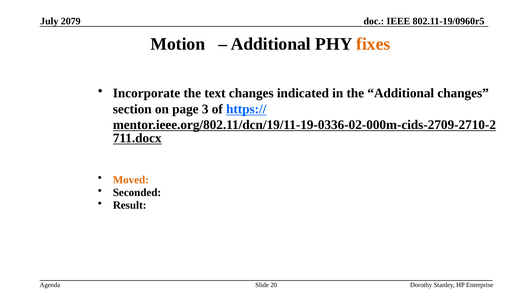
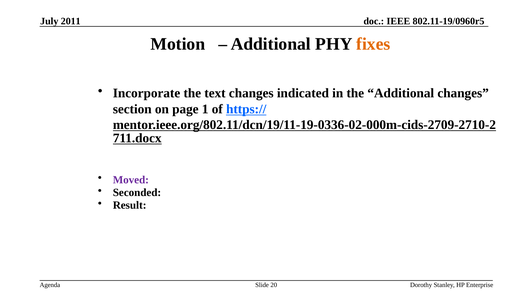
2079: 2079 -> 2011
3: 3 -> 1
Moved colour: orange -> purple
